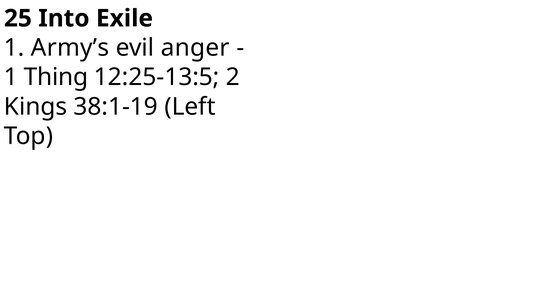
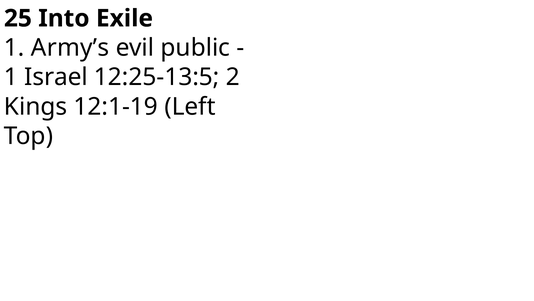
anger: anger -> public
Thing: Thing -> Israel
38:1-19: 38:1-19 -> 12:1-19
